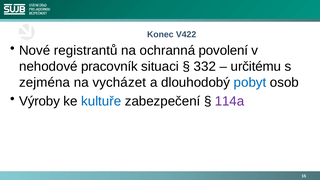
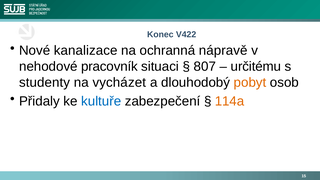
registrantů: registrantů -> kanalizace
povolení: povolení -> nápravě
332: 332 -> 807
zejména: zejména -> studenty
pobyt colour: blue -> orange
Výroby: Výroby -> Přidaly
114a colour: purple -> orange
